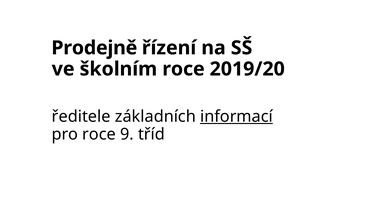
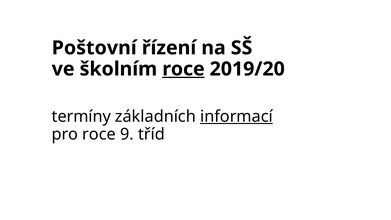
Prodejně: Prodejně -> Poštovní
roce at (183, 69) underline: none -> present
ředitele: ředitele -> termíny
